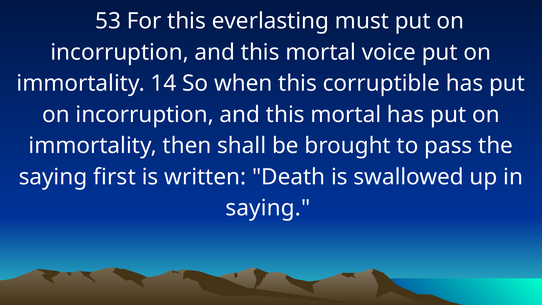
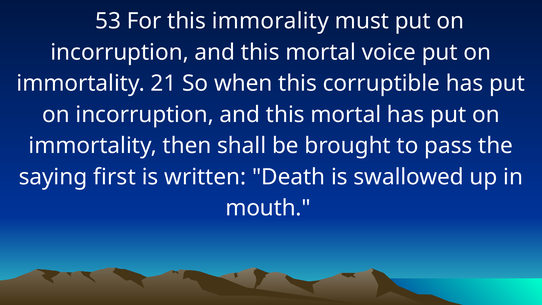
everlasting: everlasting -> immorality
14: 14 -> 21
saying at (268, 208): saying -> mouth
